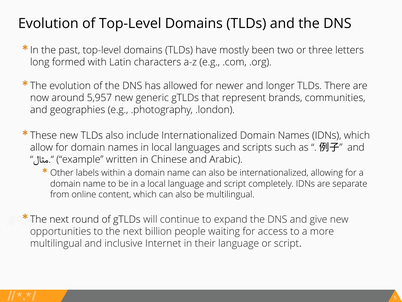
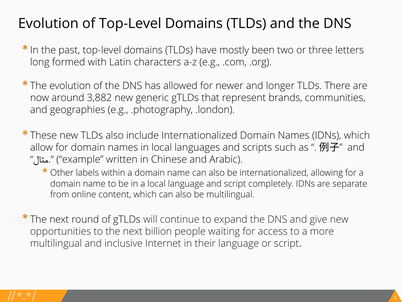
5,957: 5,957 -> 3,882
